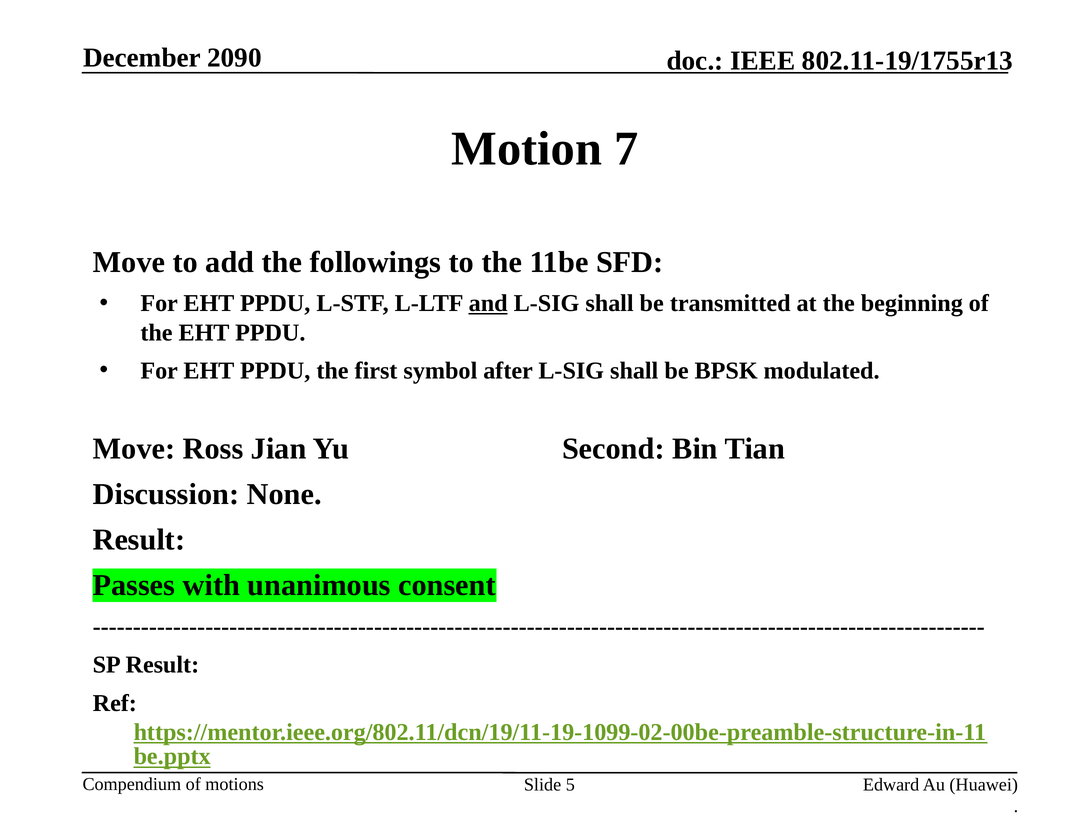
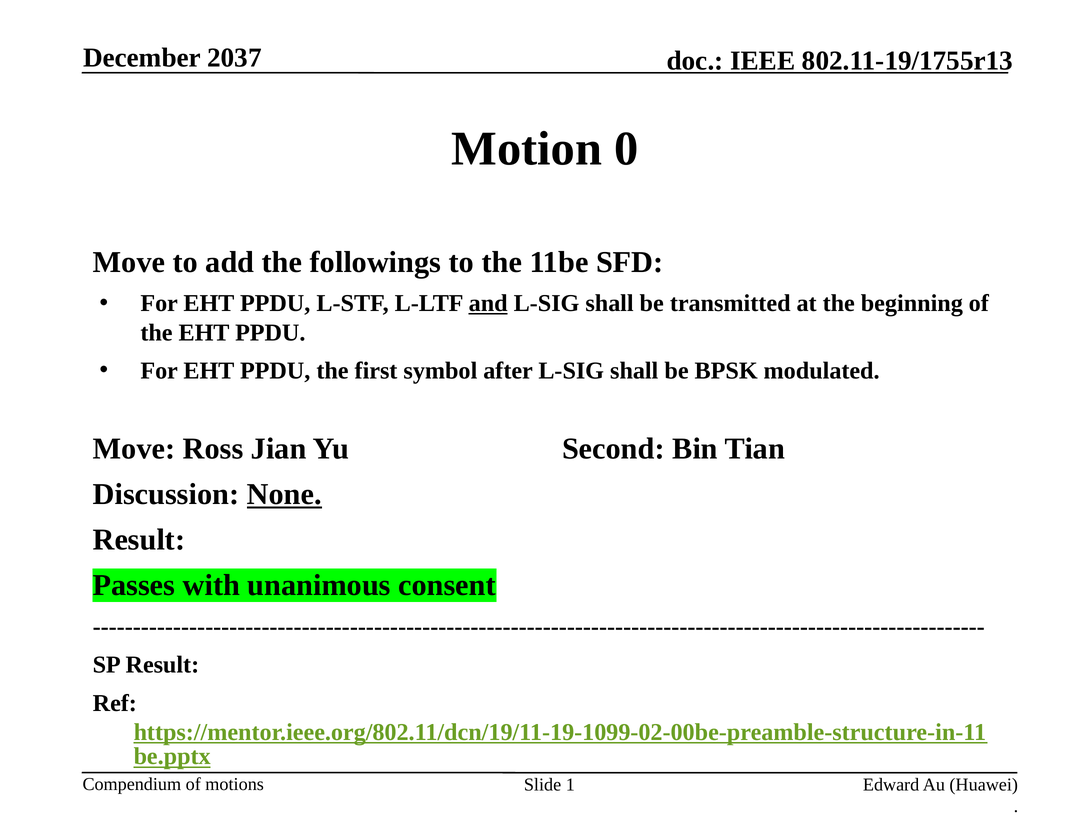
2090: 2090 -> 2037
7: 7 -> 0
None underline: none -> present
5: 5 -> 1
